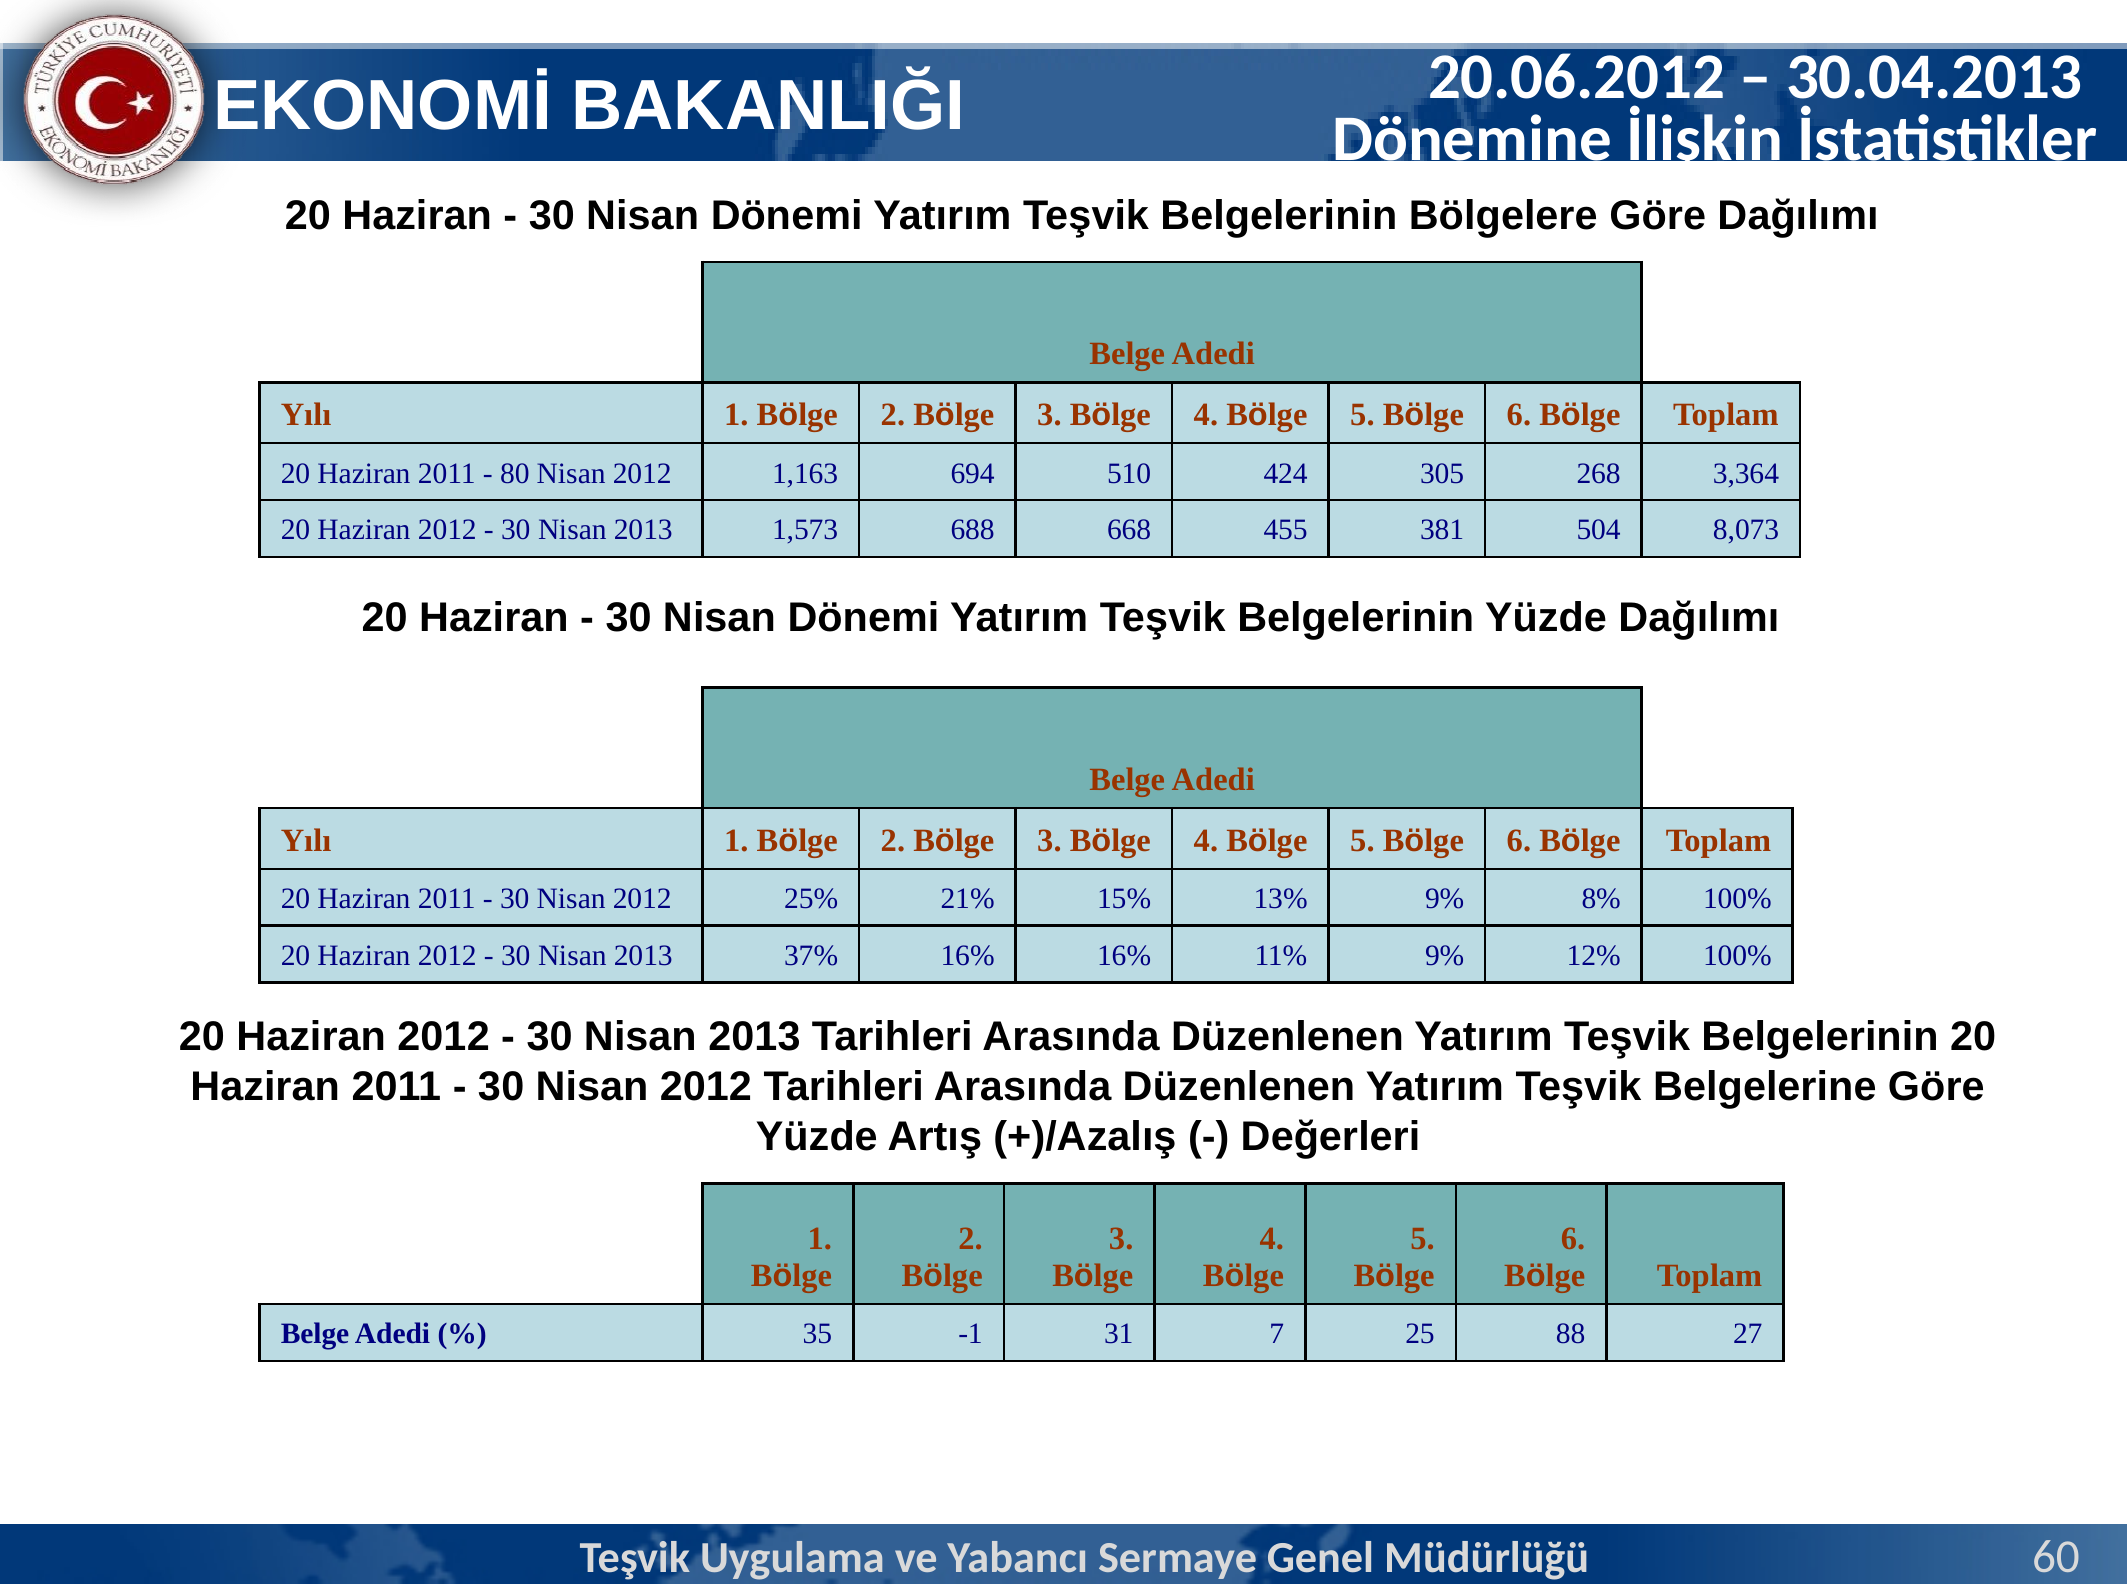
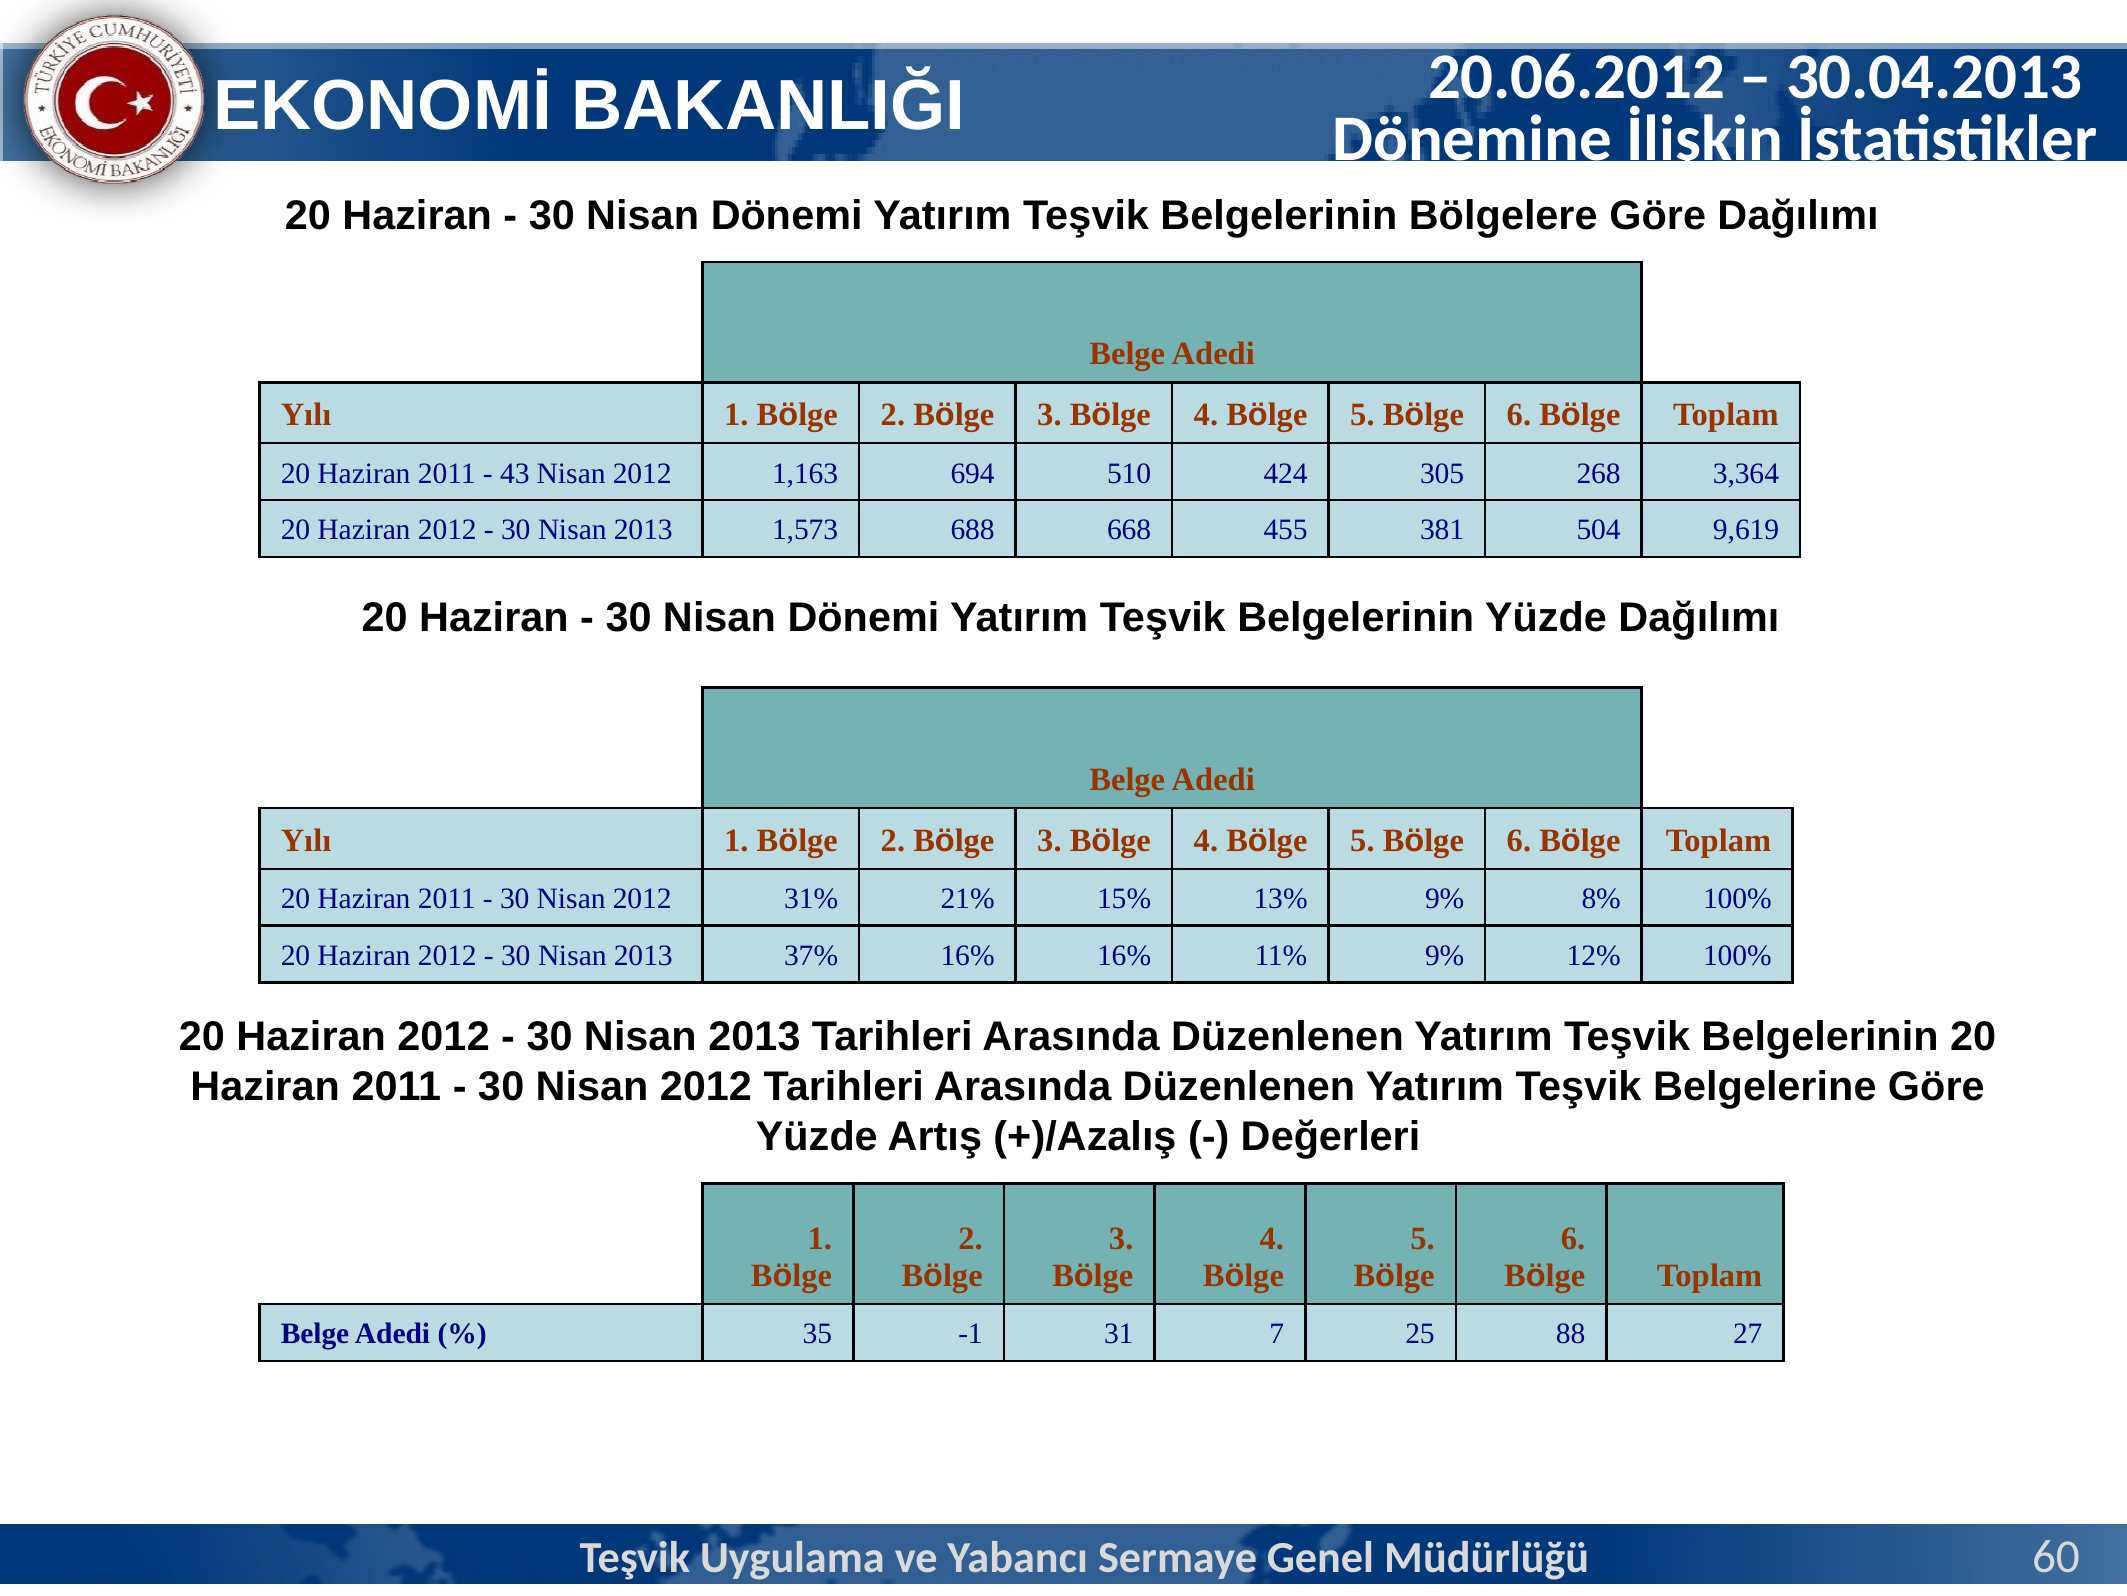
80: 80 -> 43
8,073: 8,073 -> 9,619
25%: 25% -> 31%
